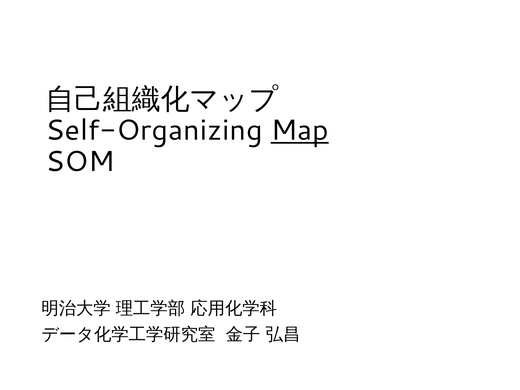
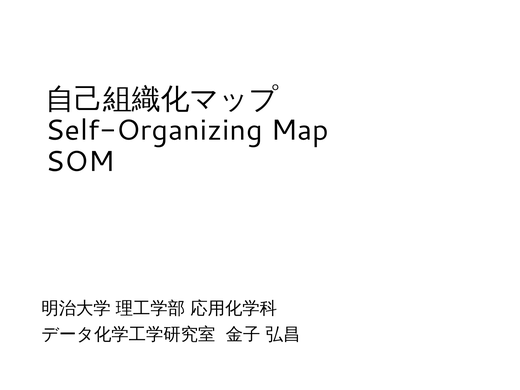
Map underline: present -> none
